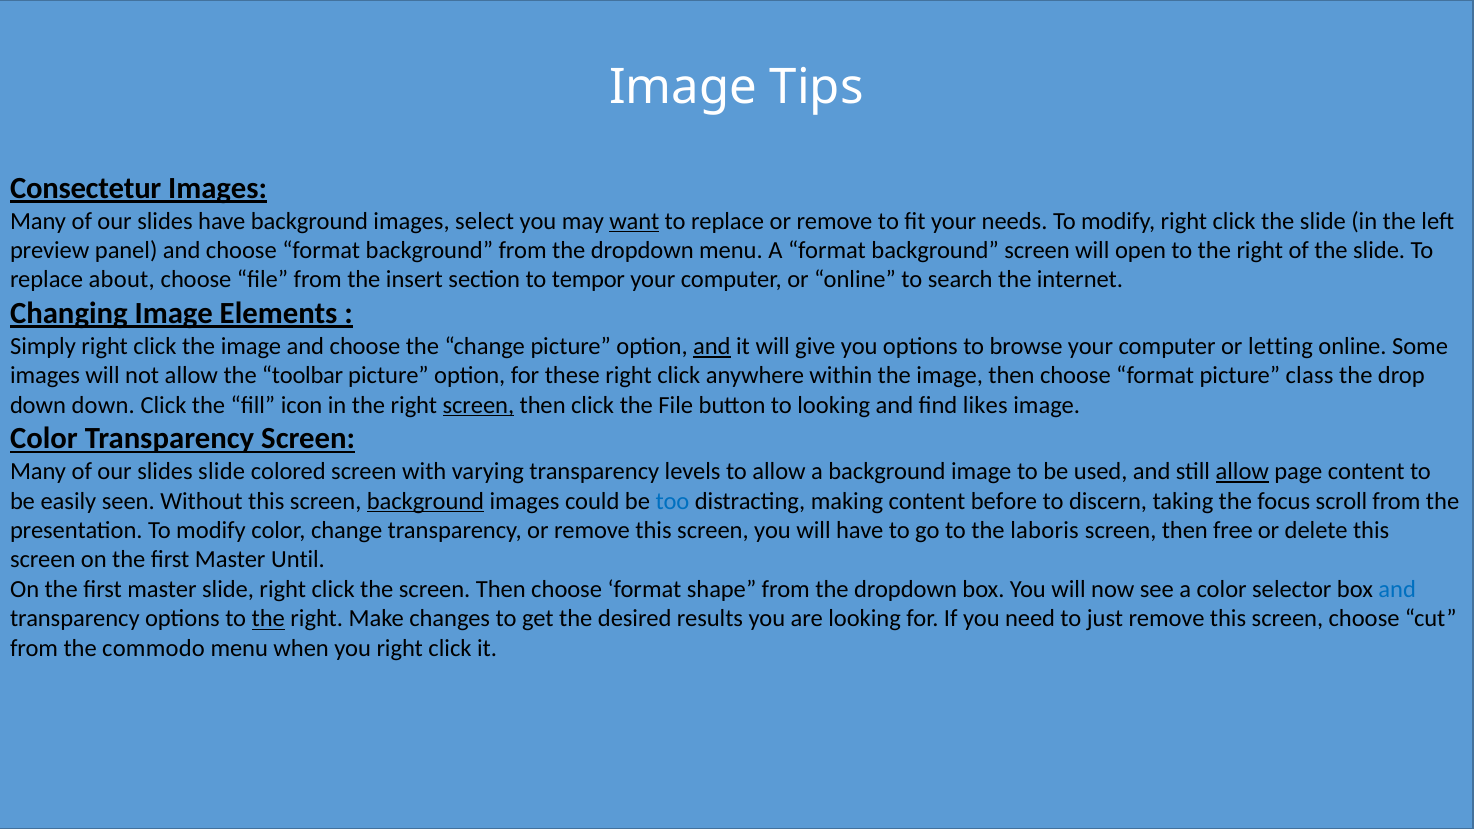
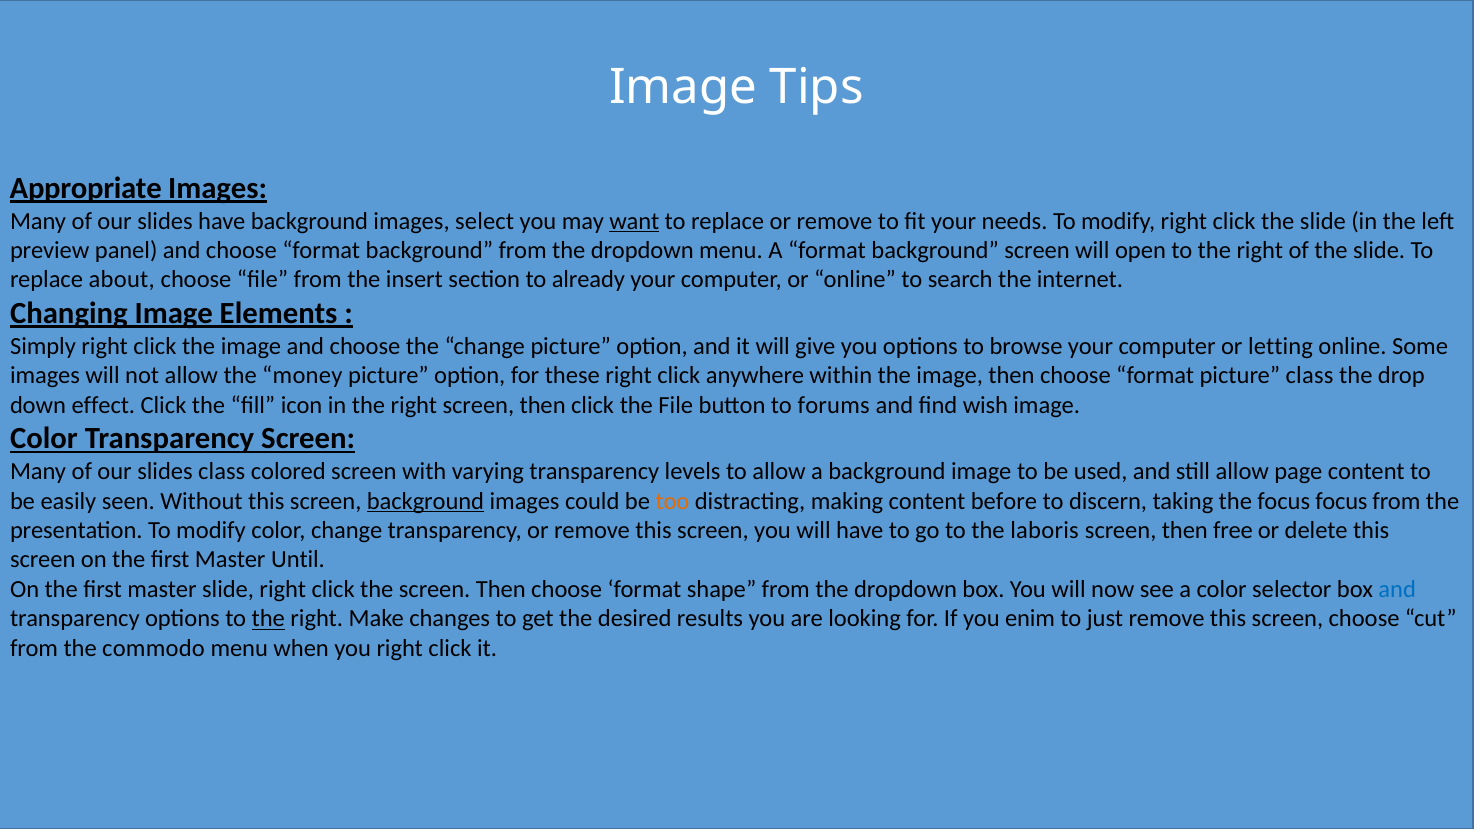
Consectetur: Consectetur -> Appropriate
tempor: tempor -> already
and at (712, 346) underline: present -> none
toolbar: toolbar -> money
down down: down -> effect
screen at (478, 405) underline: present -> none
to looking: looking -> forums
likes: likes -> wish
slides slide: slide -> class
allow at (1242, 472) underline: present -> none
too colour: blue -> orange
focus scroll: scroll -> focus
need: need -> enim
